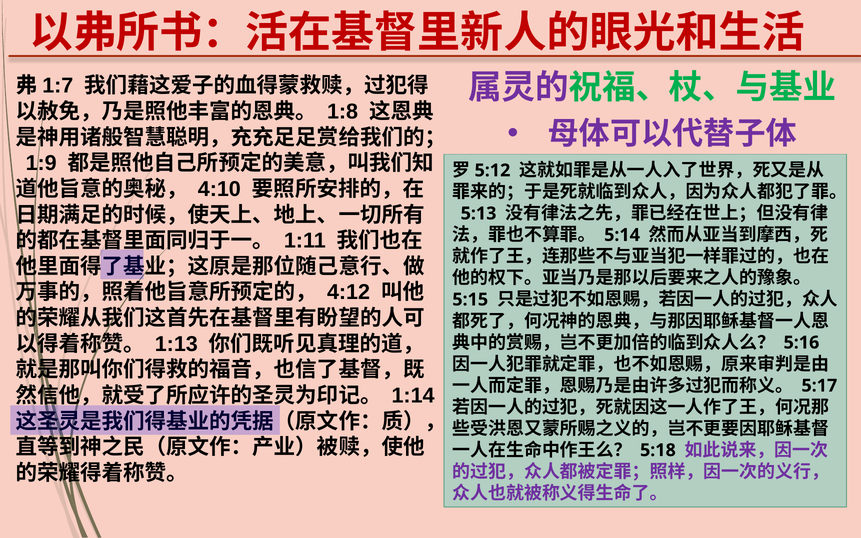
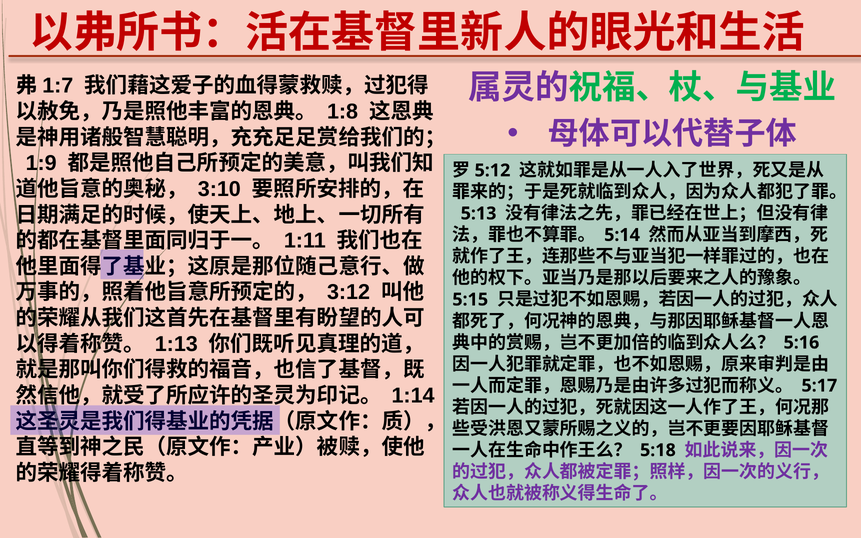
4:10: 4:10 -> 3:10
4:12: 4:12 -> 3:12
